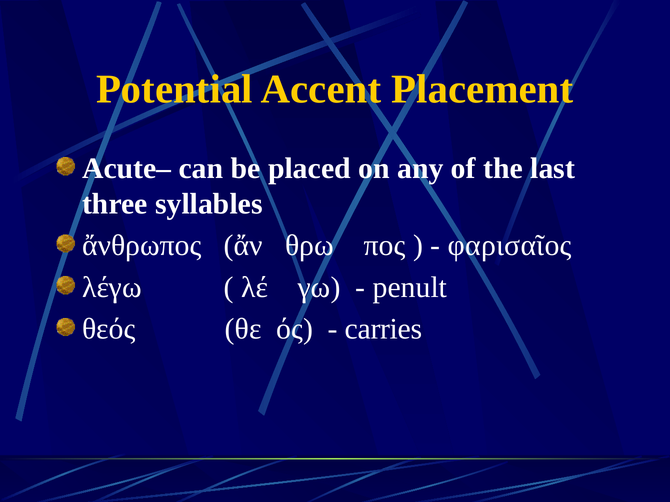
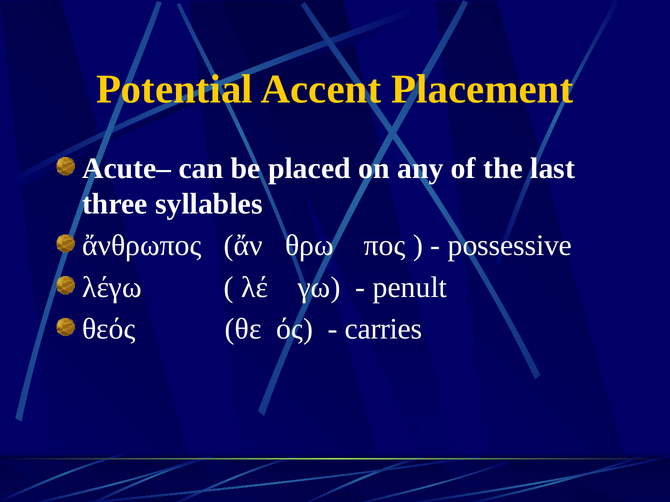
φαρισαῖος: φαρισαῖος -> possessive
